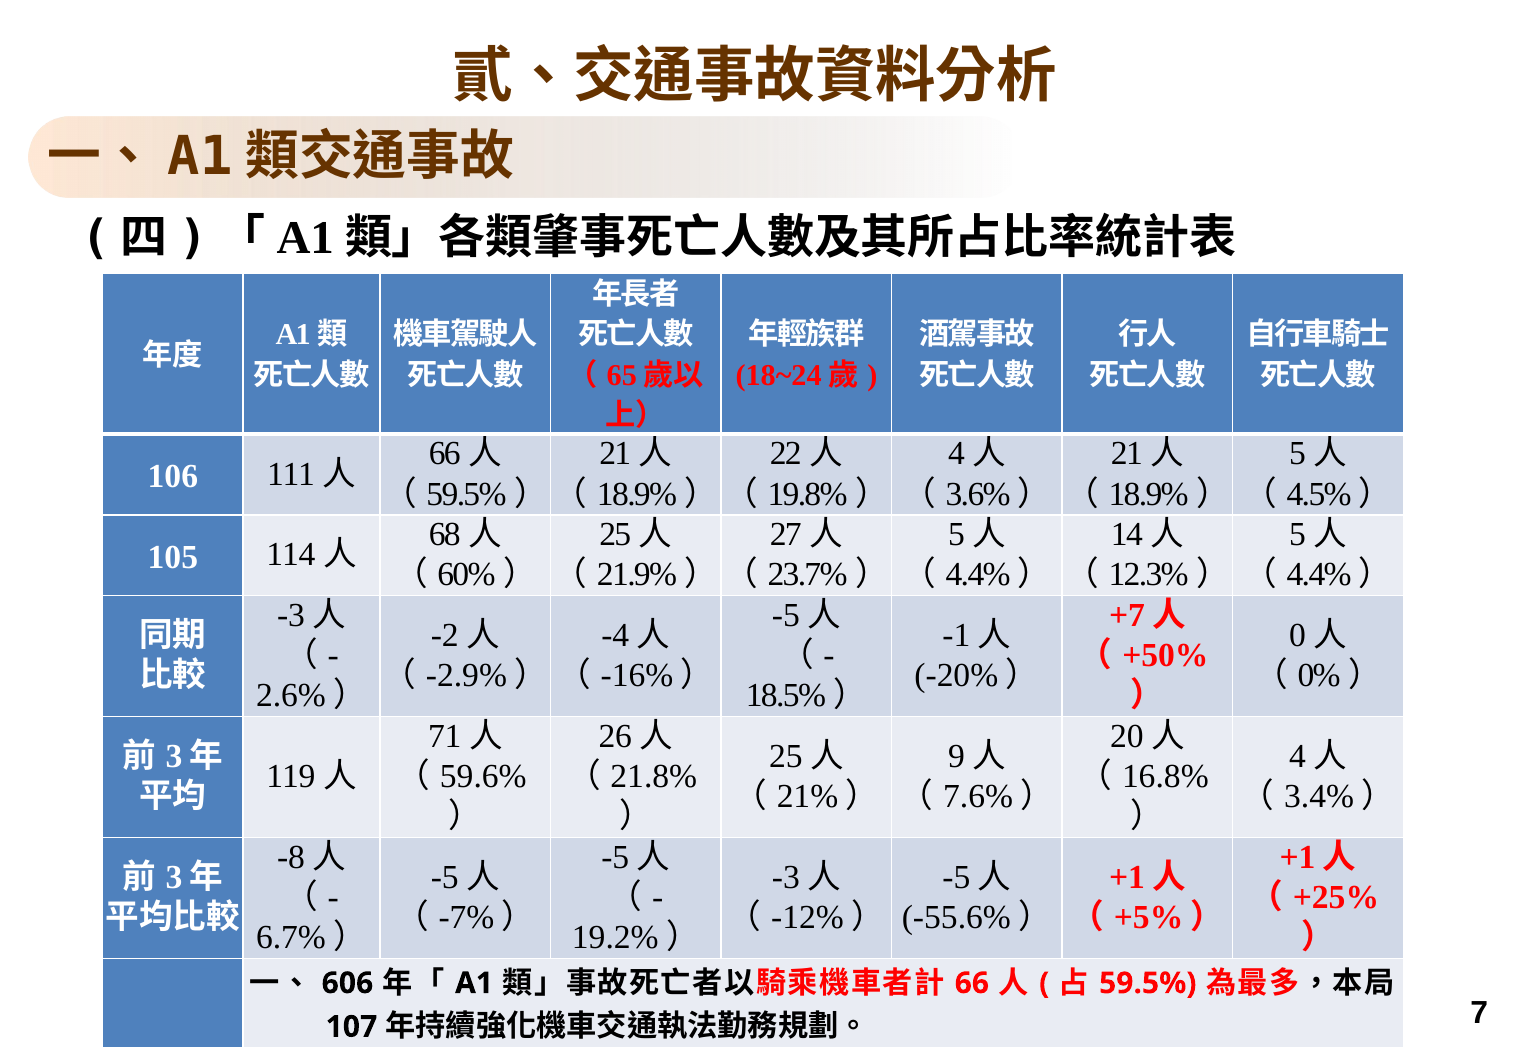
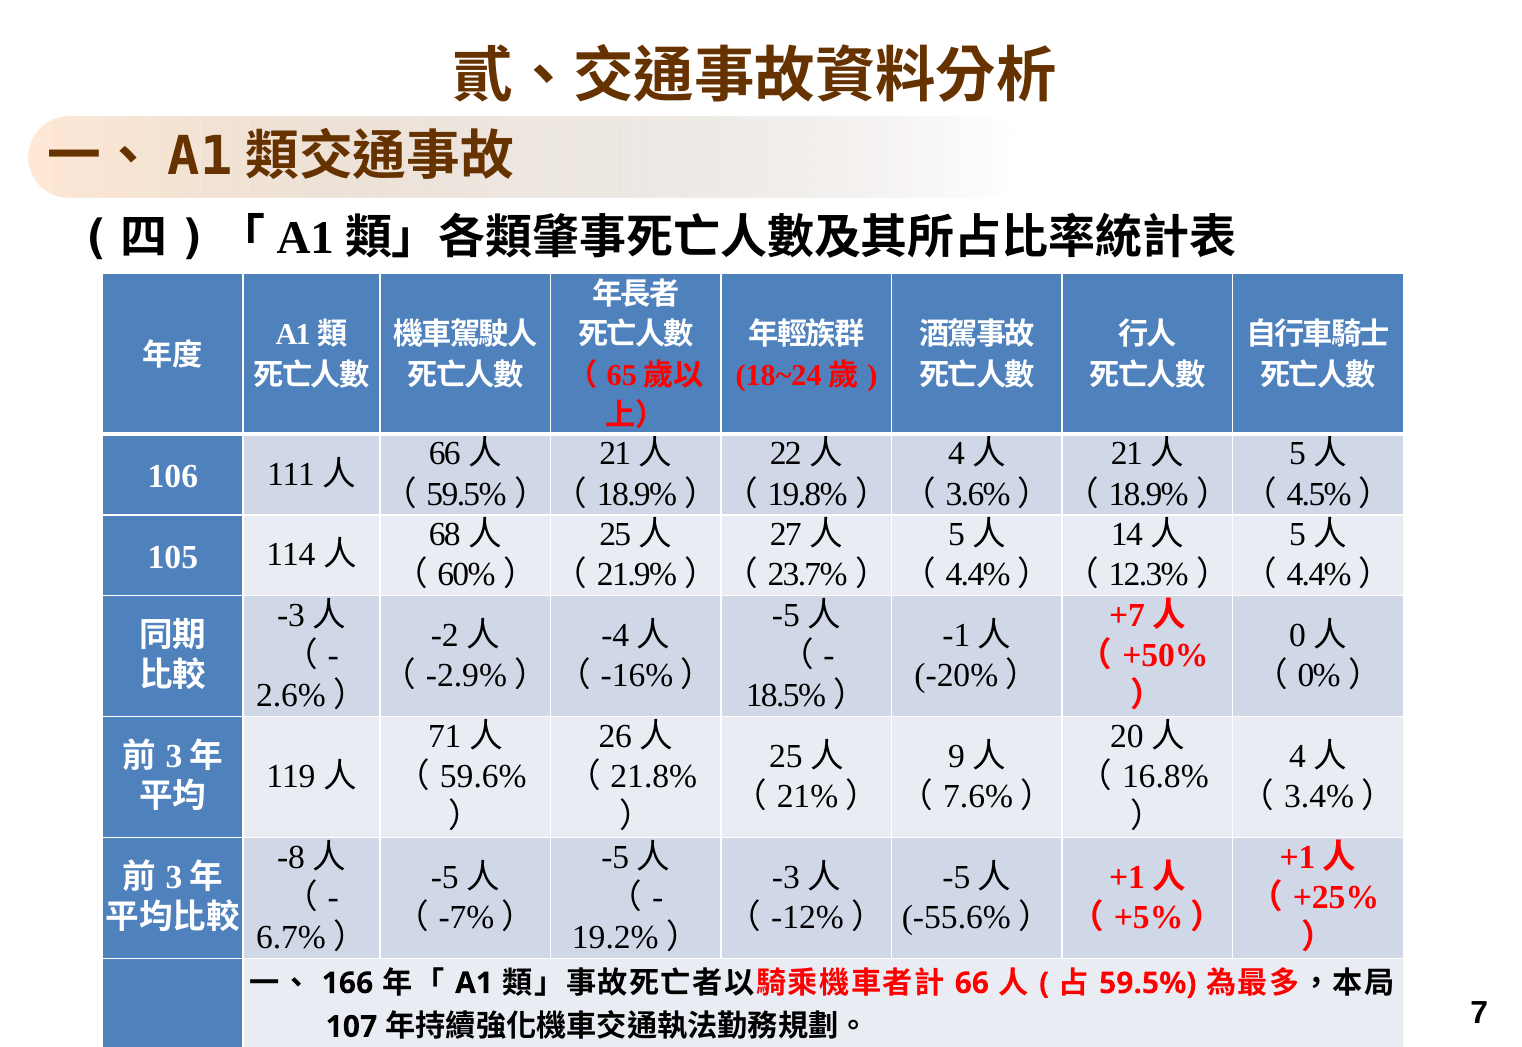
606: 606 -> 166
